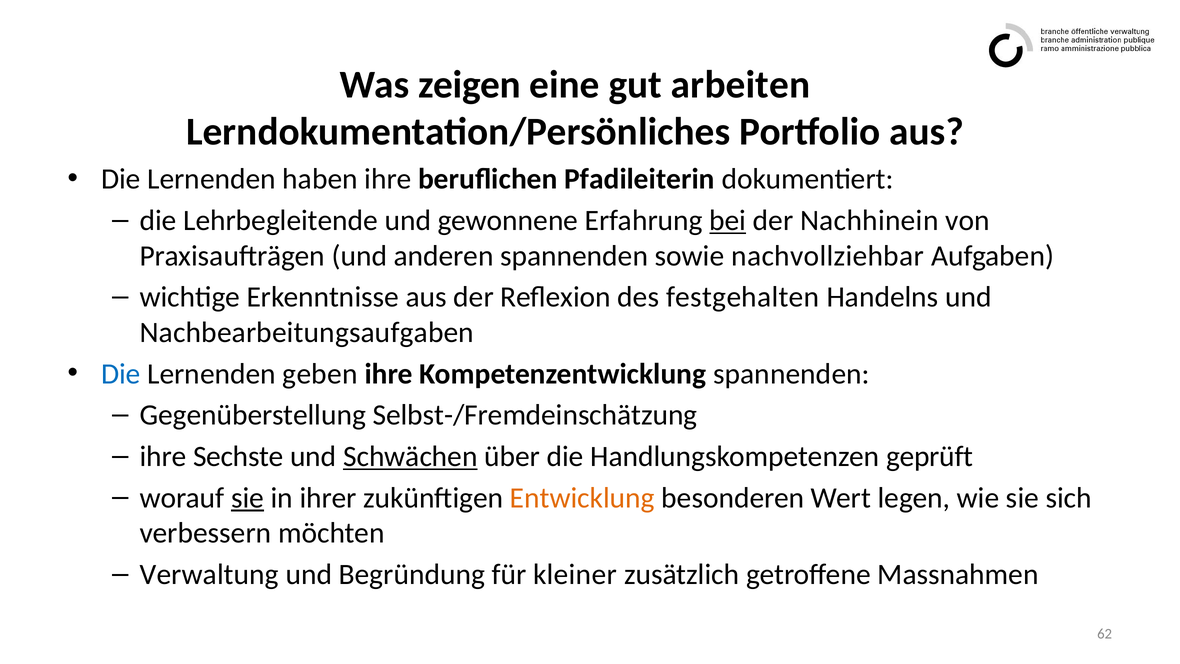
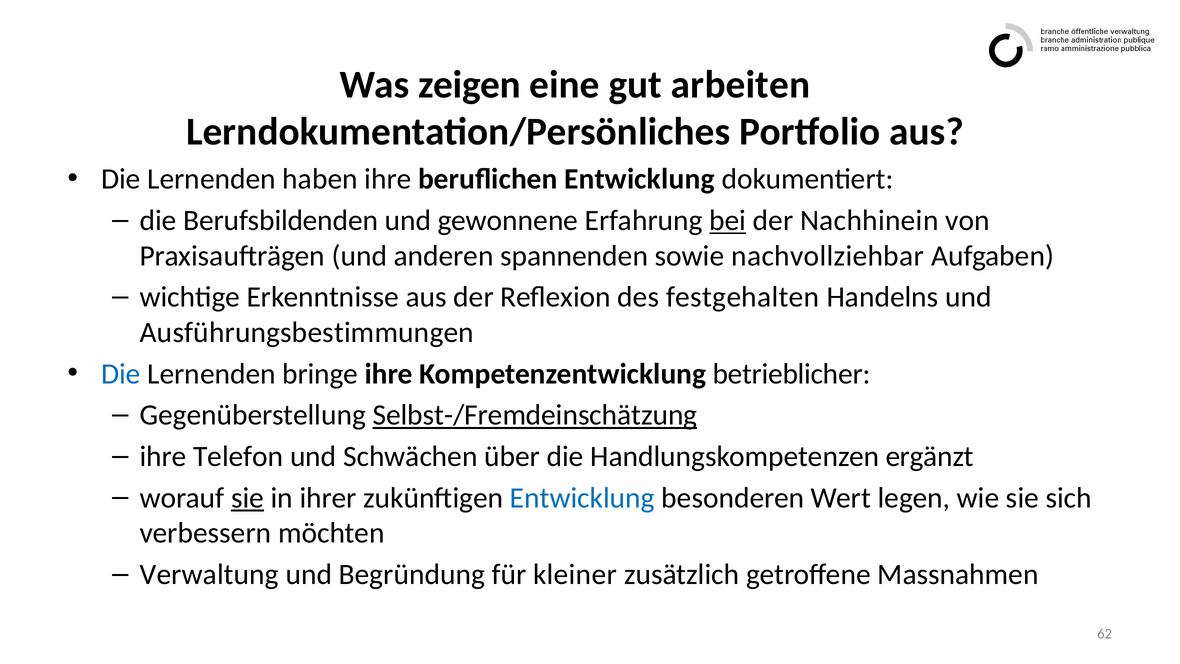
beruflichen Pfadileiterin: Pfadileiterin -> Entwicklung
Lehrbegleitende: Lehrbegleitende -> Berufsbildenden
Nachbearbeitungsaufgaben: Nachbearbeitungsaufgaben -> Ausführungsbestimmungen
geben: geben -> bringe
Kompetenzentwicklung spannenden: spannenden -> betrieblicher
Selbst-/Fremdeinschätzung underline: none -> present
Sechste: Sechste -> Telefon
Schwächen underline: present -> none
geprüft: geprüft -> ergänzt
Entwicklung at (582, 498) colour: orange -> blue
